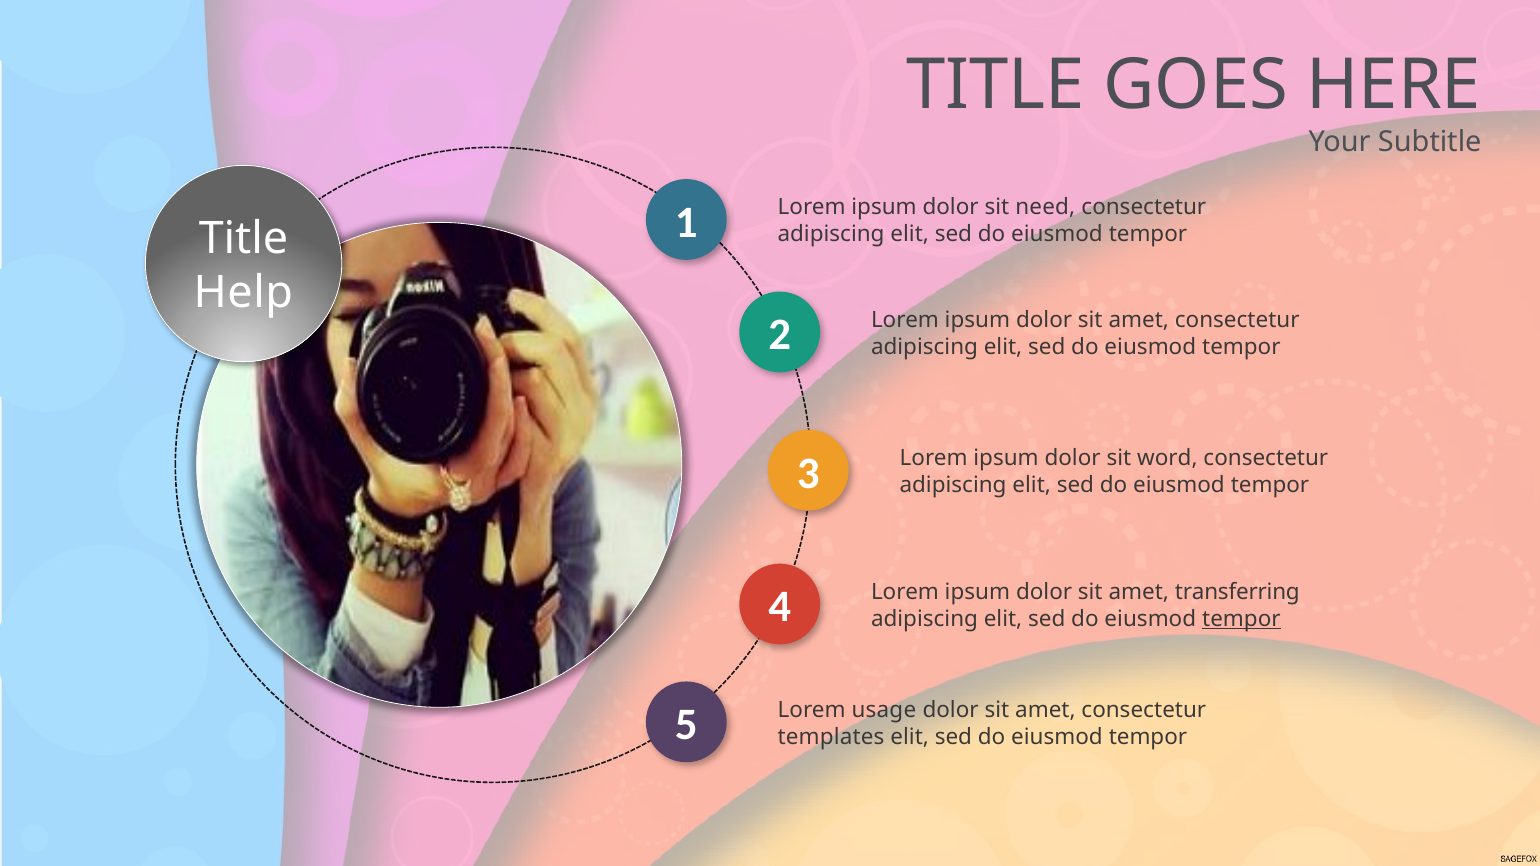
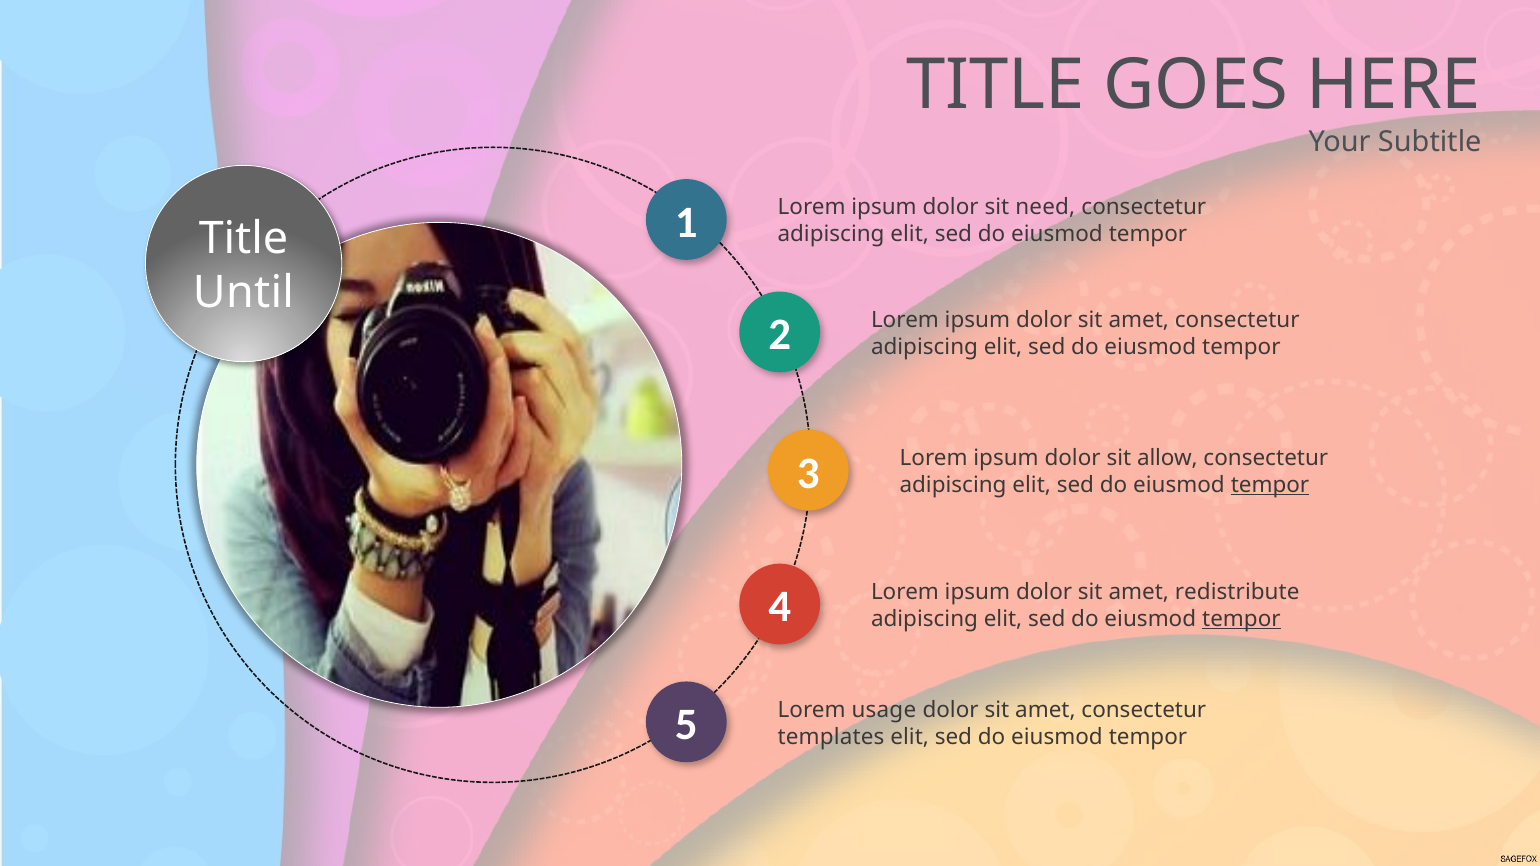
Help: Help -> Until
word: word -> allow
tempor at (1270, 485) underline: none -> present
transferring: transferring -> redistribute
